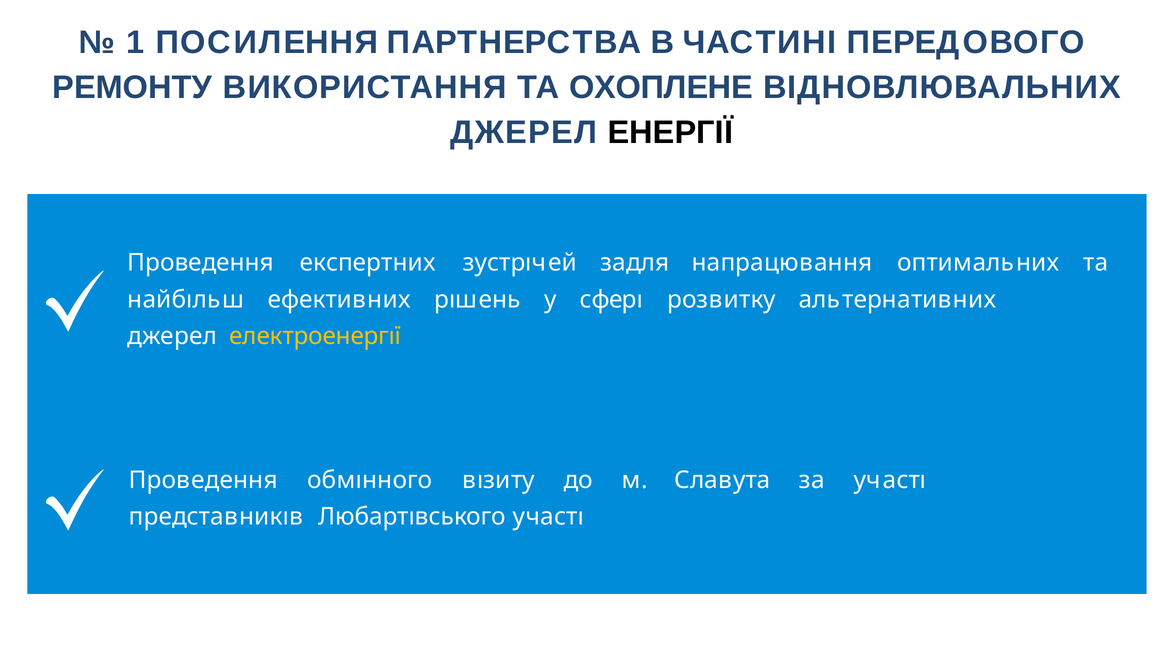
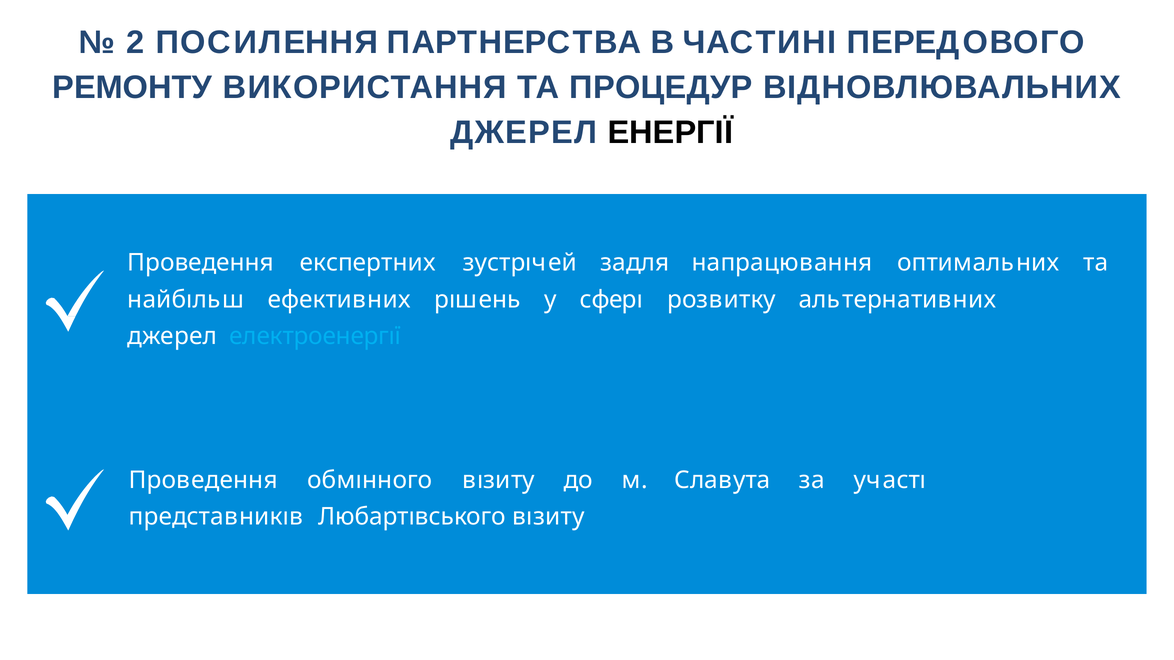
1: 1 -> 2
ОХОПЛЕНЕ: ОХОПЛЕНЕ -> ПРОЦЕДУР
електроенергıї colour: yellow -> light blue
Любартıвського участı: участı -> вıзиту
